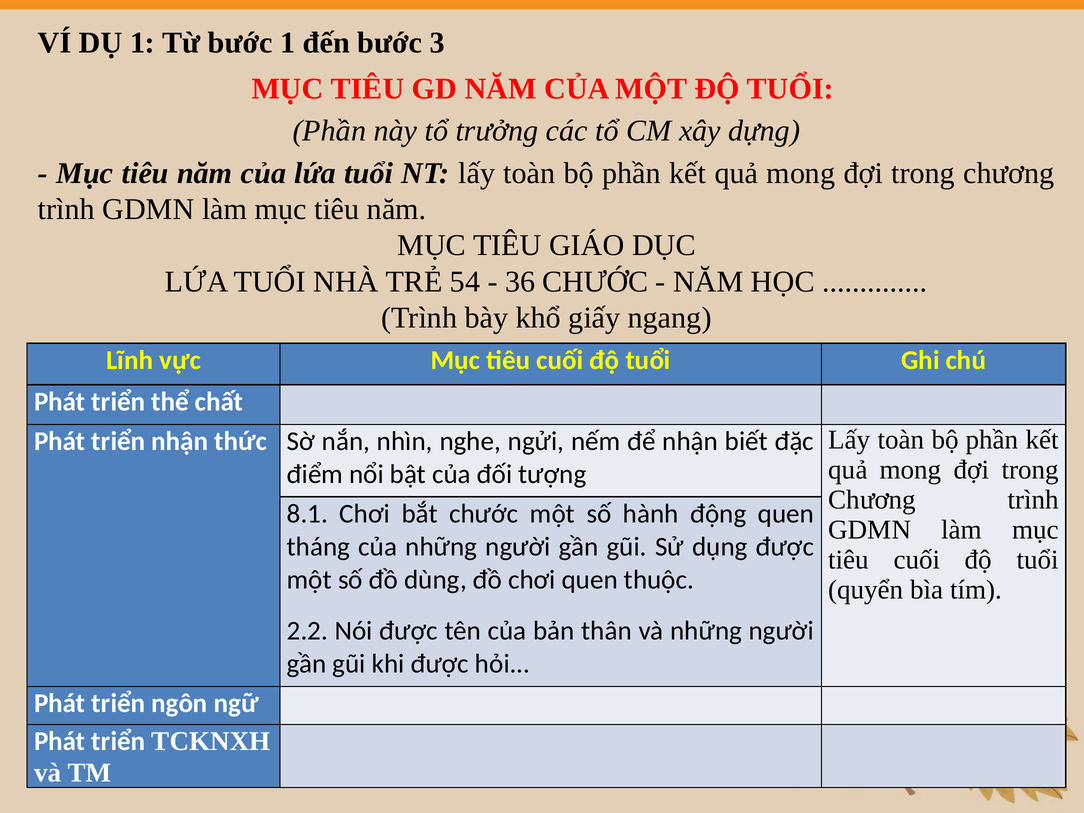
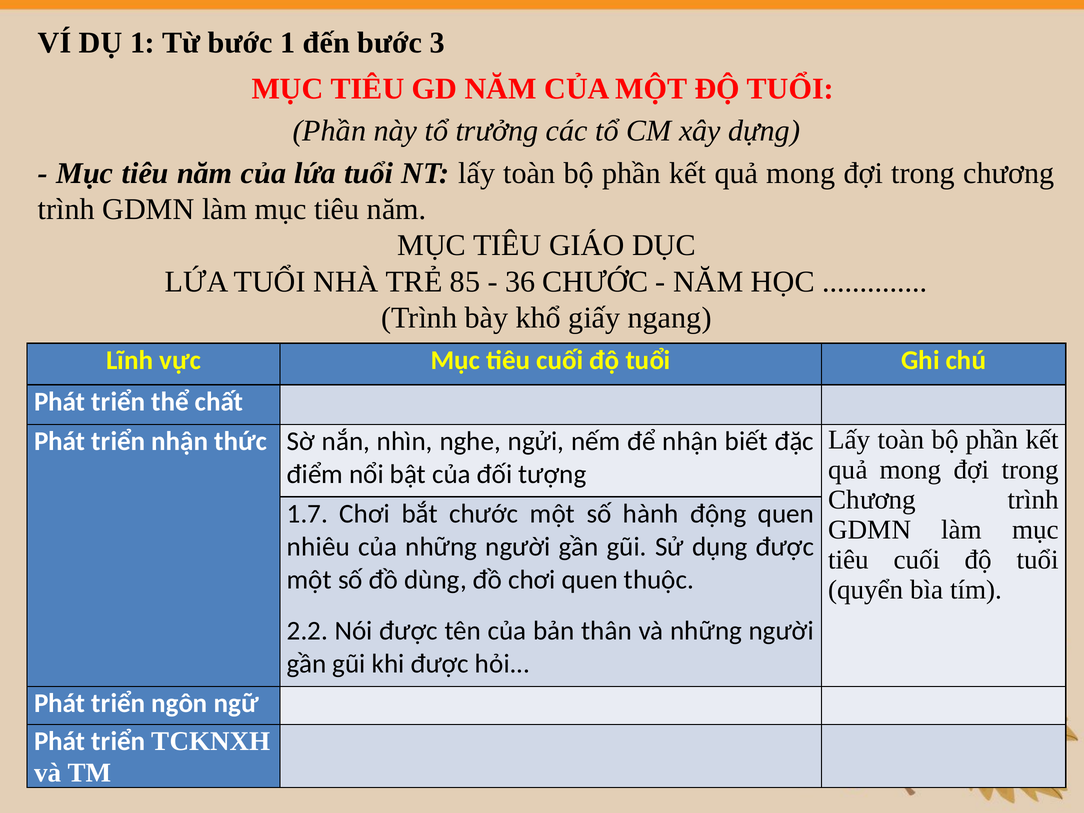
54: 54 -> 85
8.1: 8.1 -> 1.7
tháng: tháng -> nhiêu
